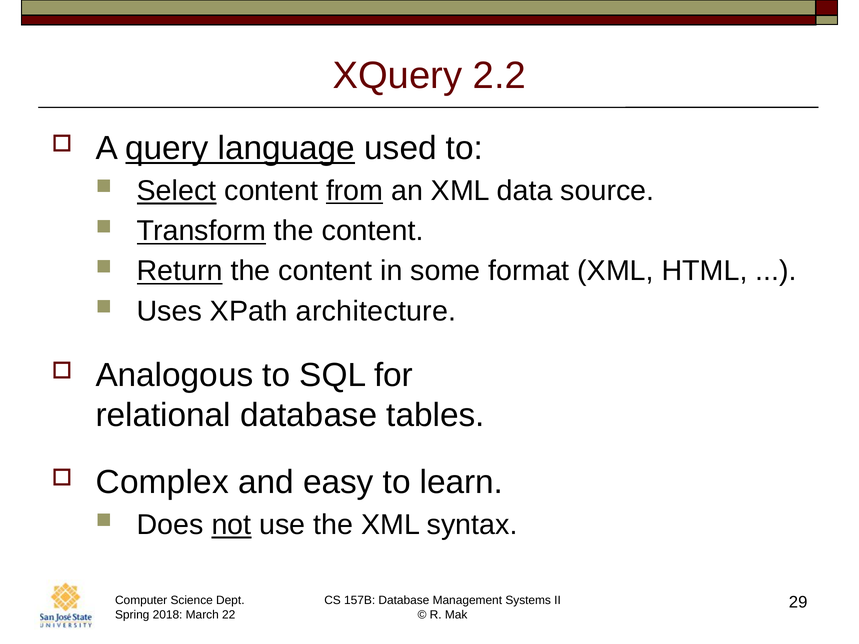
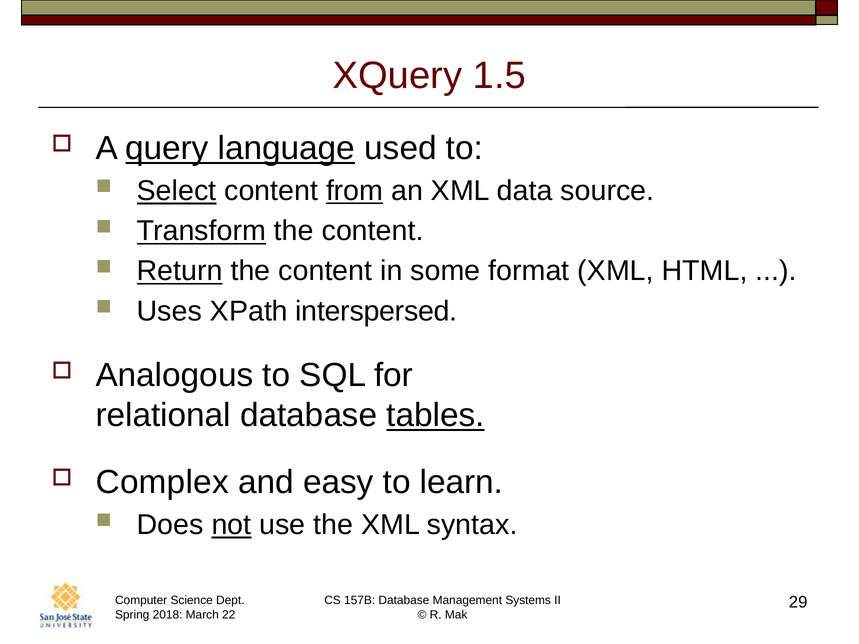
2.2: 2.2 -> 1.5
architecture: architecture -> interspersed
tables underline: none -> present
